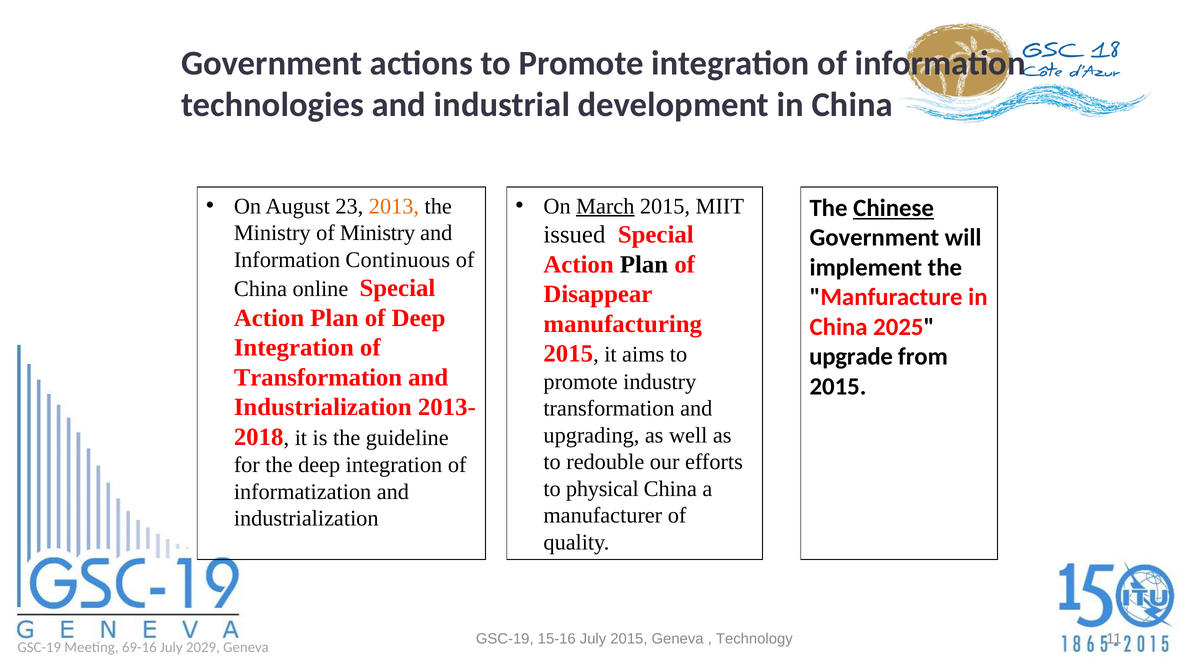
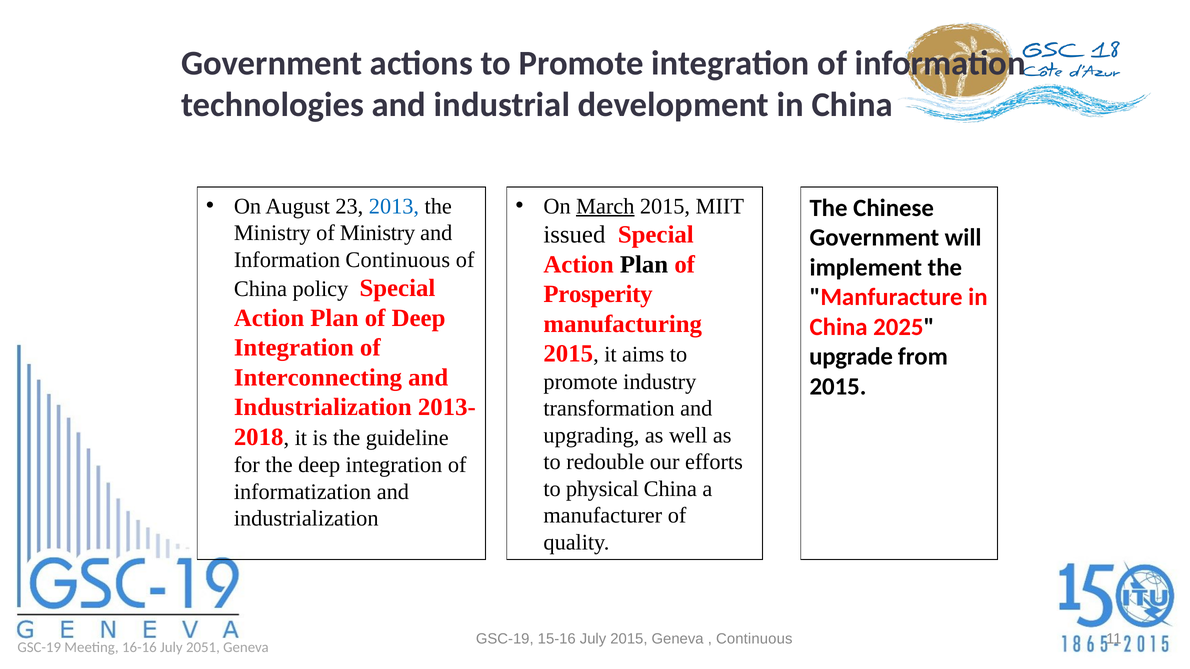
2013 colour: orange -> blue
Chinese underline: present -> none
online: online -> policy
Disappear: Disappear -> Prosperity
Transformation at (318, 378): Transformation -> Interconnecting
Technology at (754, 639): Technology -> Continuous
69-16: 69-16 -> 16-16
2029: 2029 -> 2051
